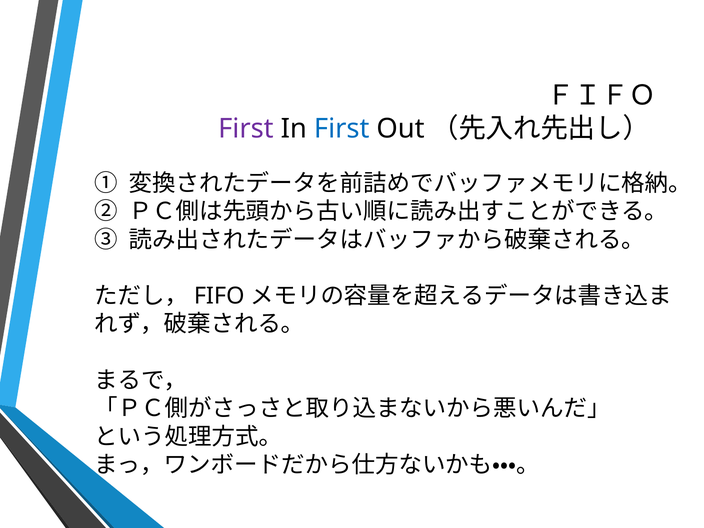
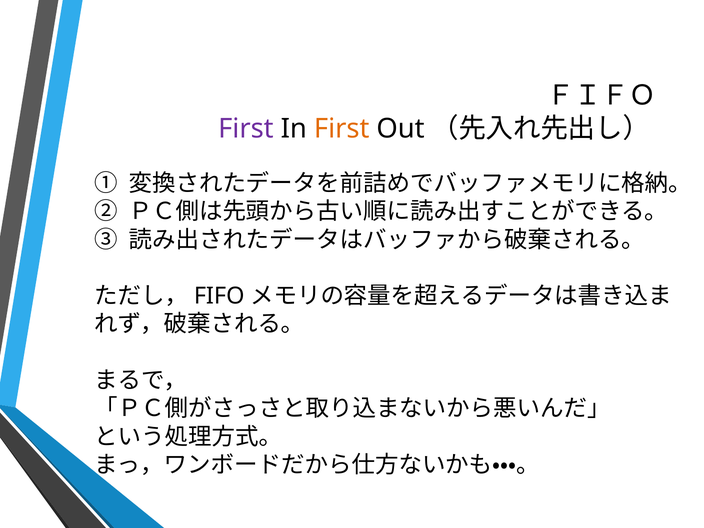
First at (342, 129) colour: blue -> orange
